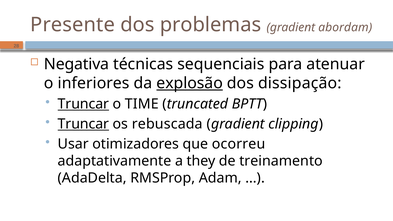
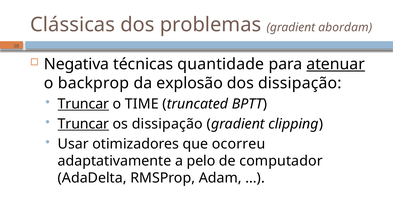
Presente: Presente -> Clássicas
sequenciais: sequenciais -> quantidade
atenuar underline: none -> present
inferiores: inferiores -> backprop
explosão underline: present -> none
os rebuscada: rebuscada -> dissipação
they: they -> pelo
treinamento: treinamento -> computador
